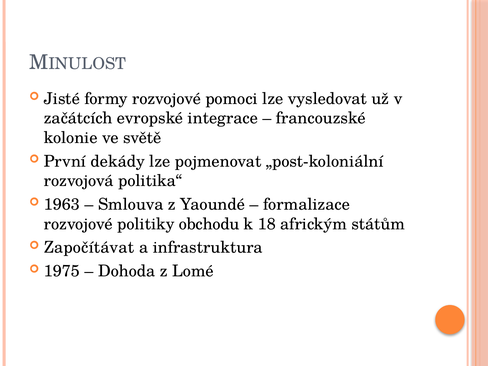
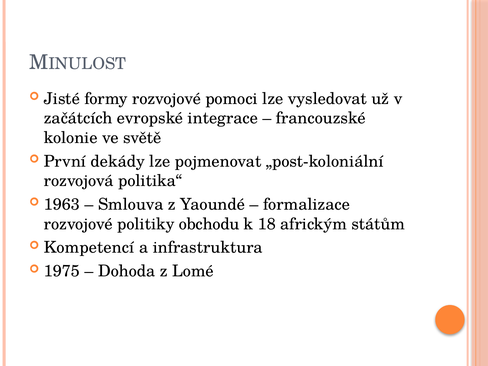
Započítávat: Započítávat -> Kompetencí
